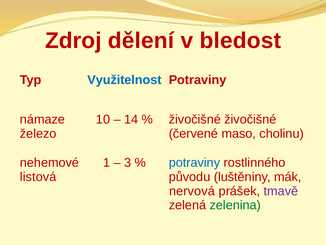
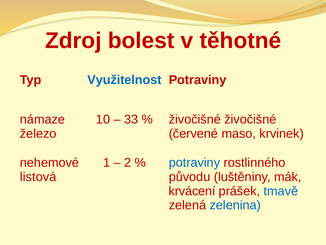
dělení: dělení -> bolest
bledost: bledost -> těhotné
14: 14 -> 33
cholinu: cholinu -> krvinek
3: 3 -> 2
nervová: nervová -> krvácení
tmavě colour: purple -> blue
zelenina colour: green -> blue
